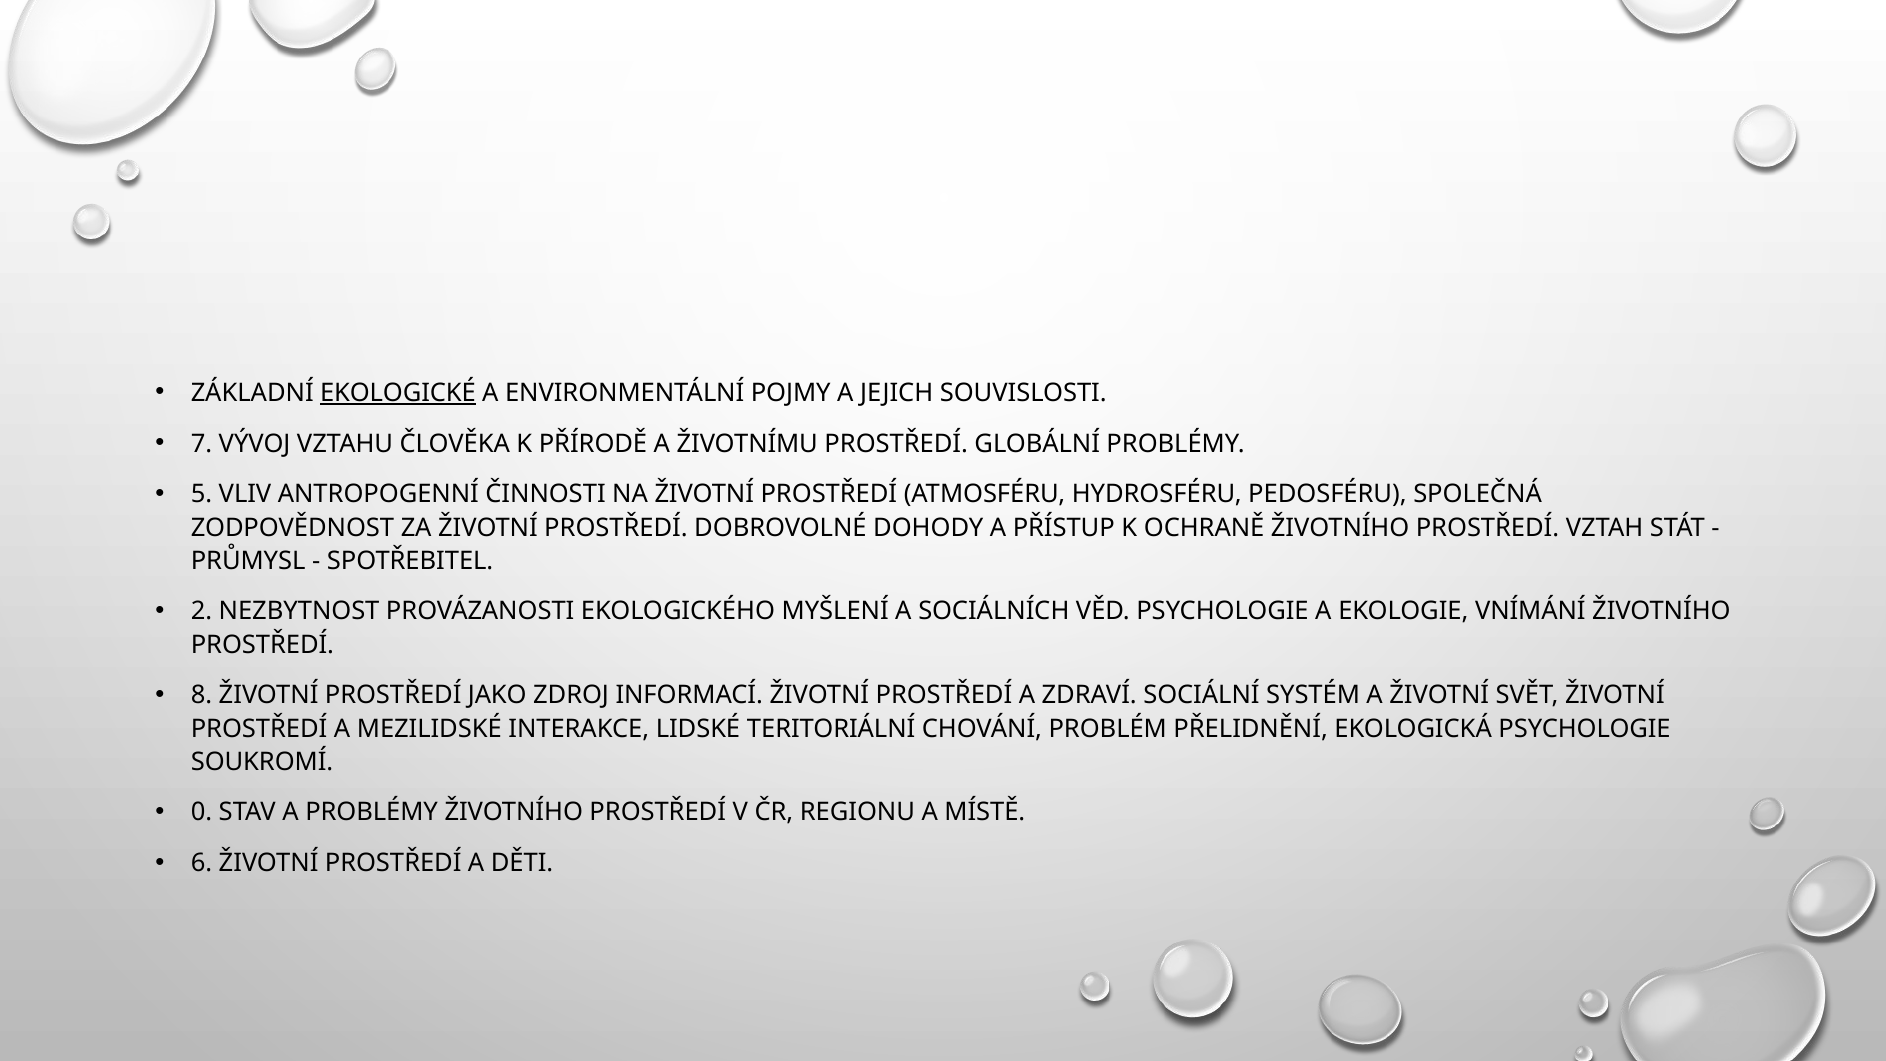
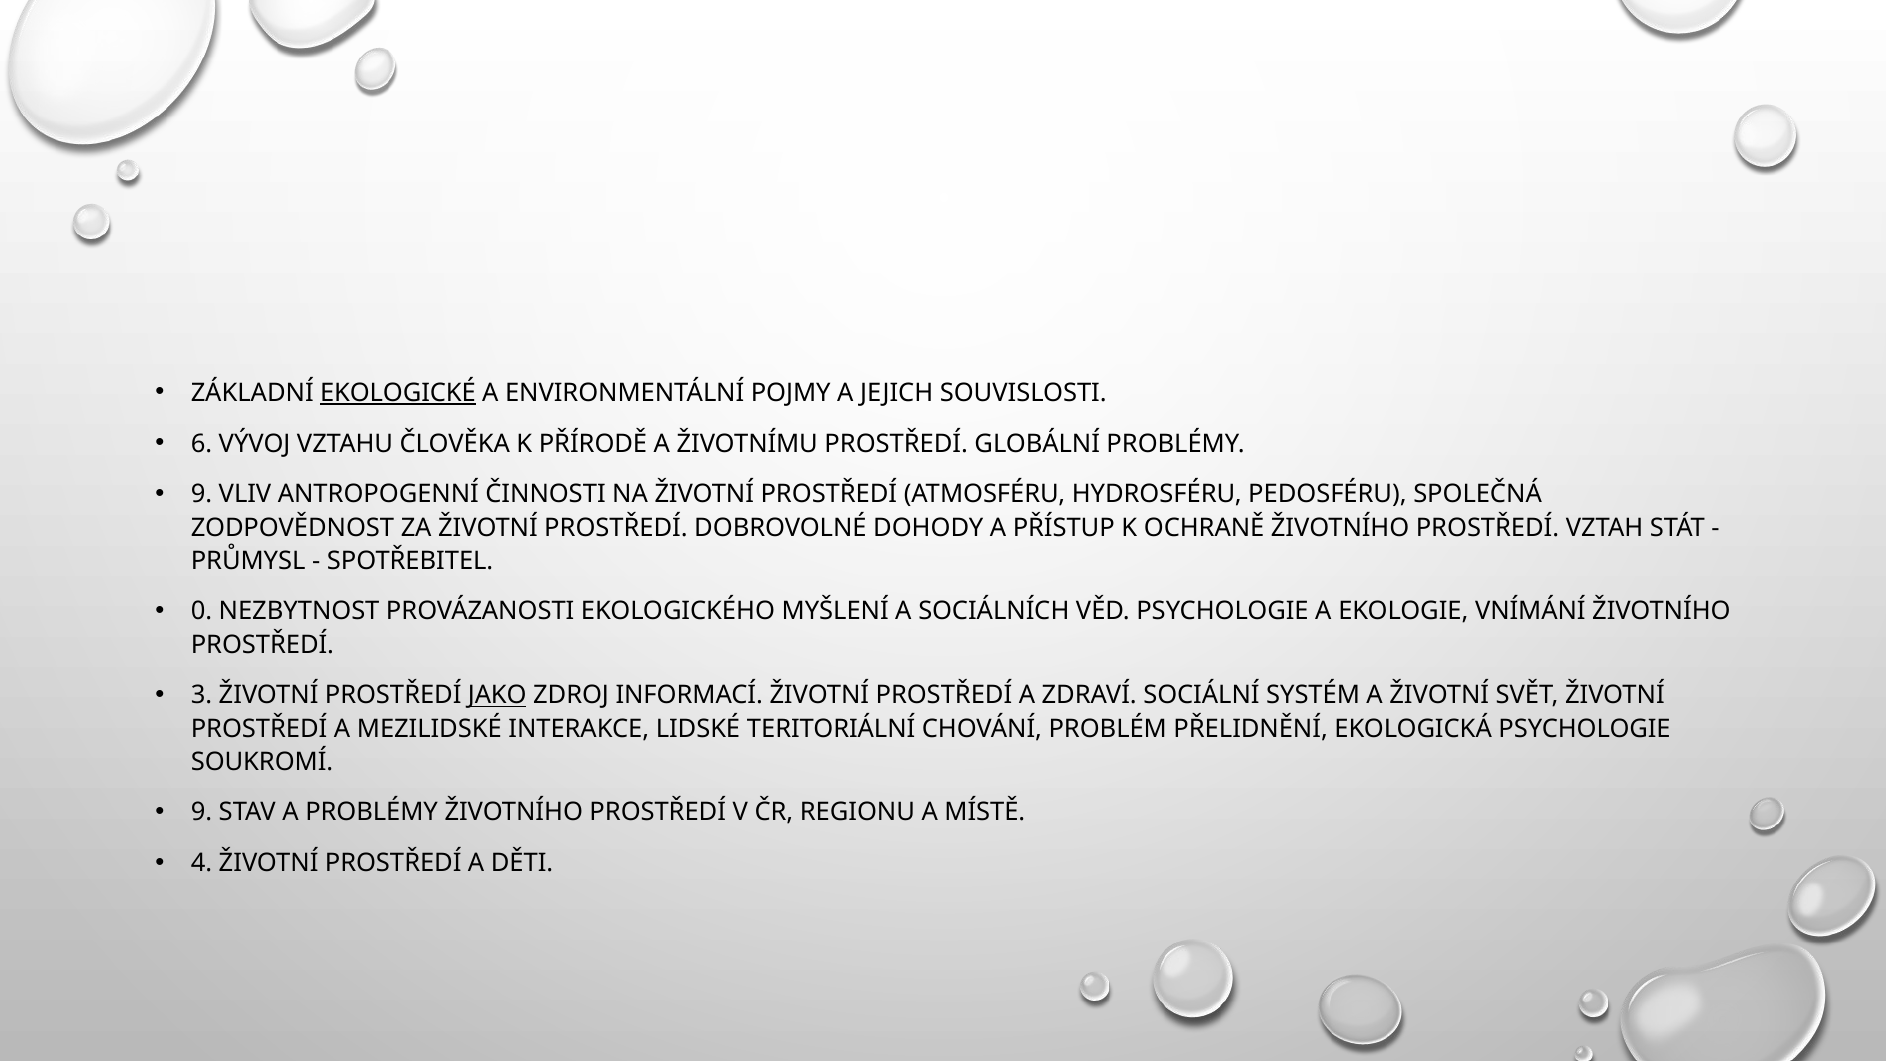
7: 7 -> 6
5 at (202, 494): 5 -> 9
2: 2 -> 0
8: 8 -> 3
JAKO underline: none -> present
0 at (202, 812): 0 -> 9
6: 6 -> 4
